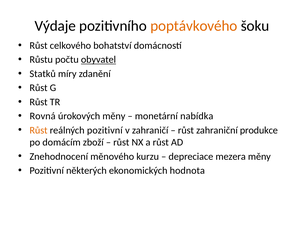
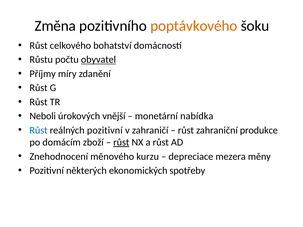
Výdaje: Výdaje -> Změna
Statků: Statků -> Příjmy
Rovná: Rovná -> Neboli
úrokových měny: měny -> vnější
Růst at (39, 130) colour: orange -> blue
růst at (121, 142) underline: none -> present
hodnota: hodnota -> spotřeby
